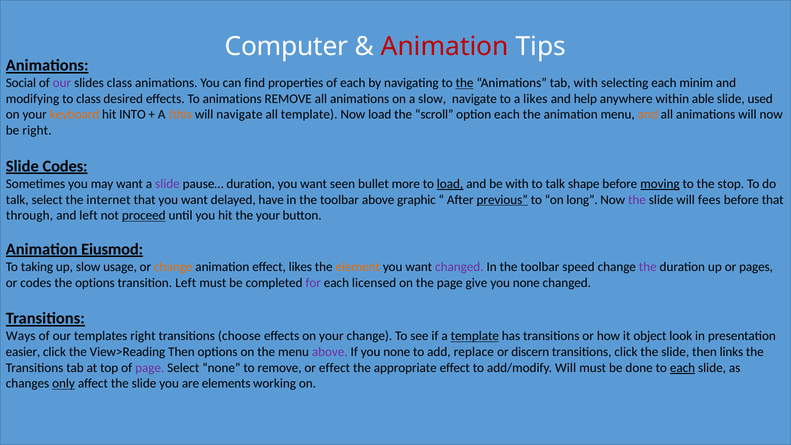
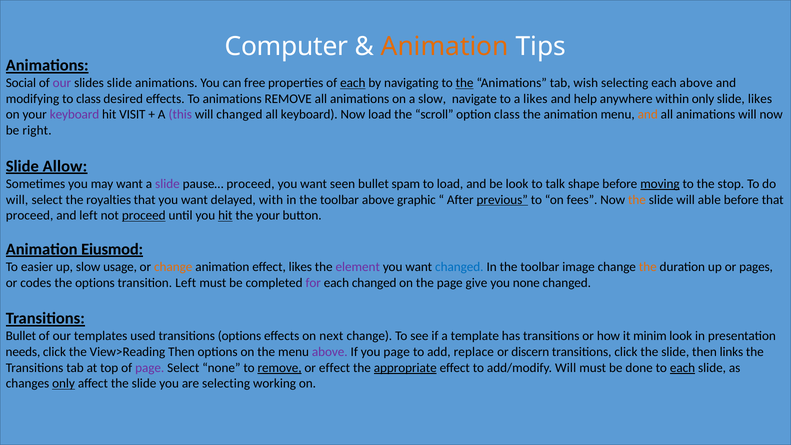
Animation at (445, 47) colour: red -> orange
slides class: class -> slide
find: find -> free
each at (353, 83) underline: none -> present
tab with: with -> wish
each minim: minim -> above
within able: able -> only
slide used: used -> likes
keyboard at (75, 115) colour: orange -> purple
INTO: INTO -> VISIT
this colour: orange -> purple
will navigate: navigate -> changed
all template: template -> keyboard
option each: each -> class
Slide Codes: Codes -> Allow
pause… duration: duration -> proceed
more: more -> spam
load at (450, 184) underline: present -> none
be with: with -> look
talk at (17, 200): talk -> will
internet: internet -> royalties
have: have -> with
long: long -> fees
the at (637, 200) colour: purple -> orange
fees: fees -> able
through at (30, 215): through -> proceed
hit at (225, 215) underline: none -> present
taking: taking -> easier
element colour: orange -> purple
changed at (459, 267) colour: purple -> blue
speed: speed -> image
the at (648, 267) colour: purple -> orange
each licensed: licensed -> changed
Ways at (21, 336): Ways -> Bullet
templates right: right -> used
transitions choose: choose -> options
effects on your: your -> next
template at (475, 336) underline: present -> none
object: object -> minim
easier: easier -> needs
If you none: none -> page
remove at (280, 368) underline: none -> present
appropriate underline: none -> present
are elements: elements -> selecting
